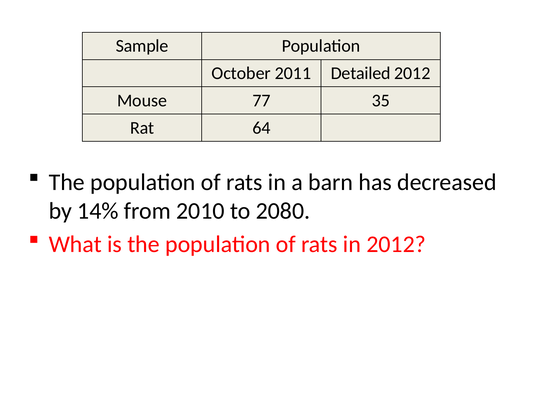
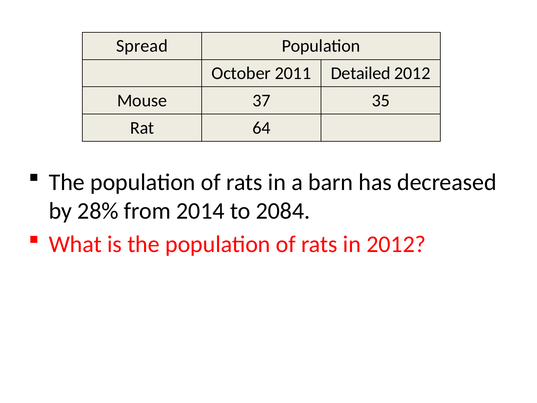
Sample: Sample -> Spread
77: 77 -> 37
14%: 14% -> 28%
2010: 2010 -> 2014
2080: 2080 -> 2084
